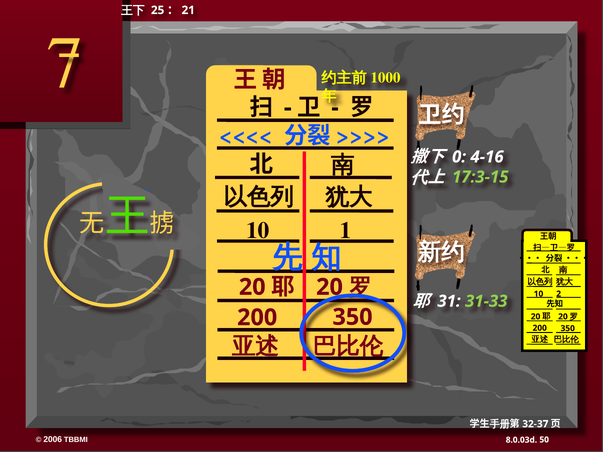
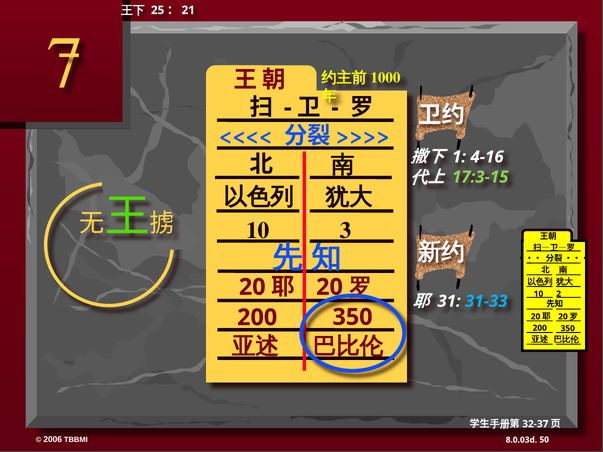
0: 0 -> 1
1: 1 -> 3
31-33 colour: light green -> light blue
